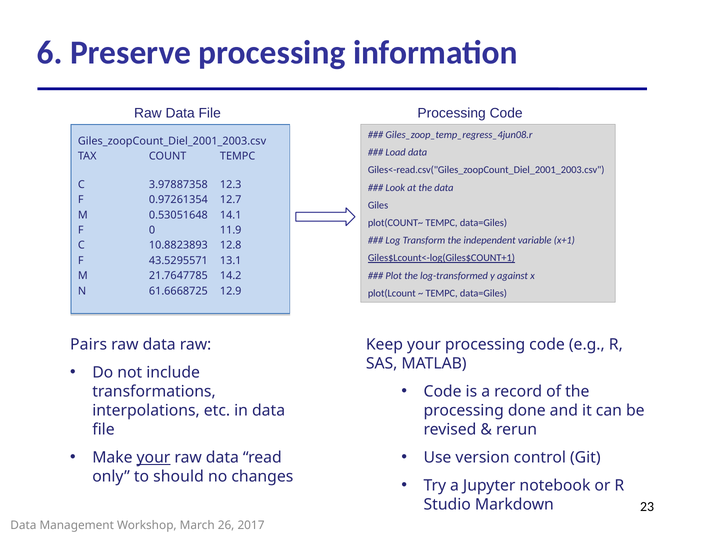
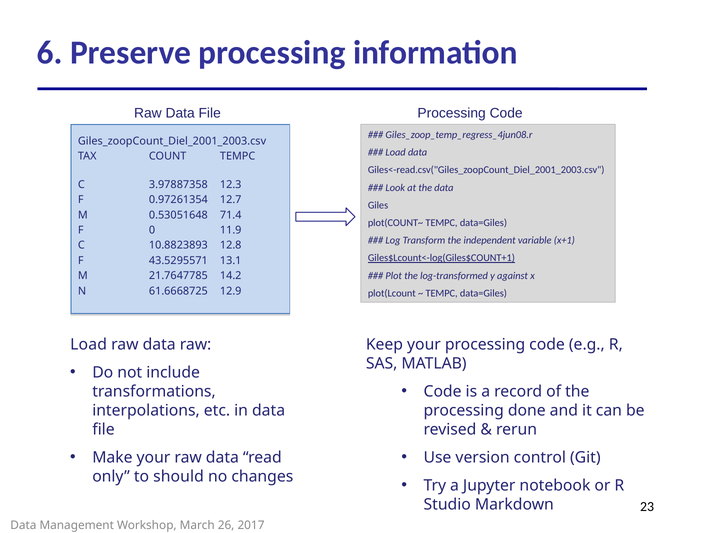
14.1: 14.1 -> 71.4
Pairs at (89, 344): Pairs -> Load
your at (153, 457) underline: present -> none
